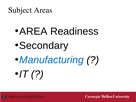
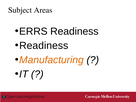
AREA: AREA -> ERRS
Secondary at (44, 46): Secondary -> Readiness
Manufacturing colour: blue -> orange
